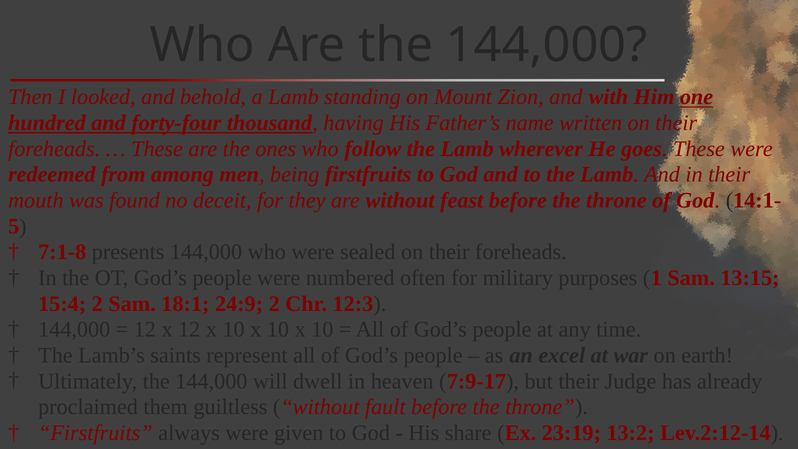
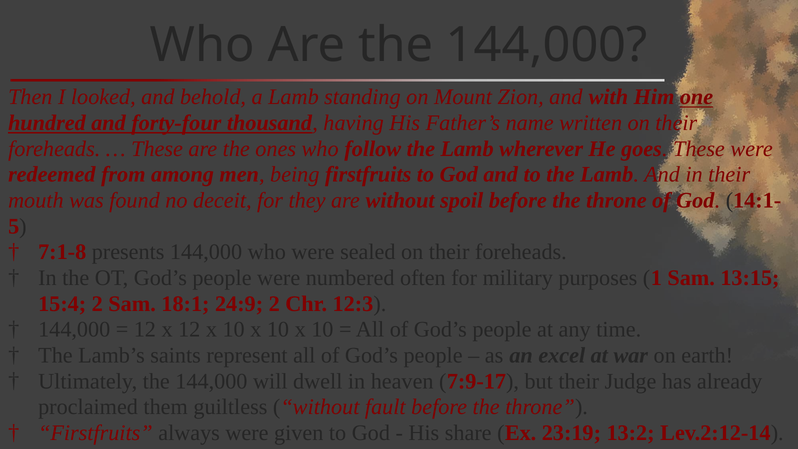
feast: feast -> spoil
